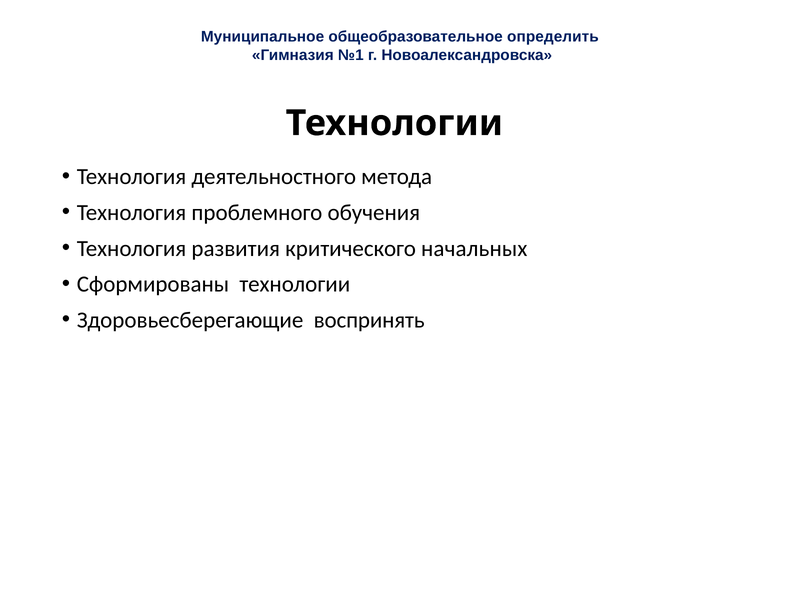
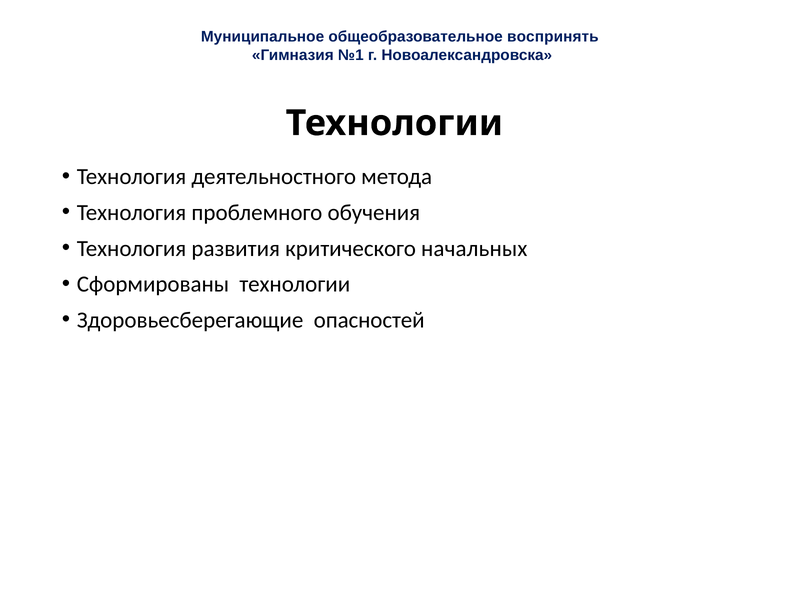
определить: определить -> воспринять
воспринять: воспринять -> опасностей
